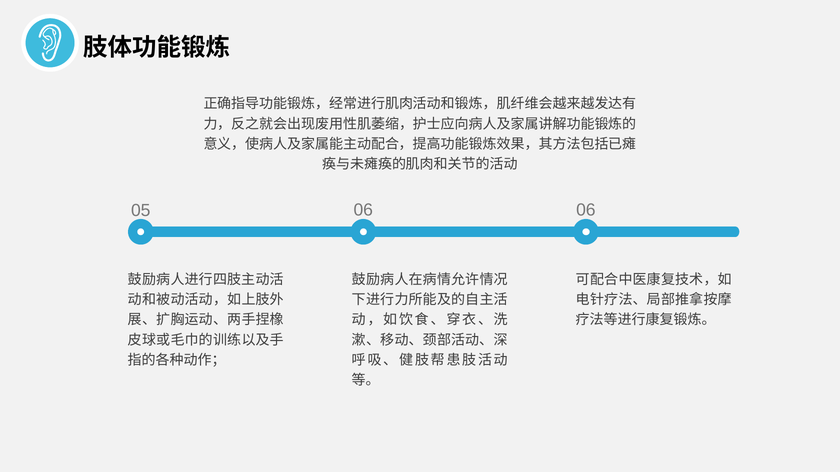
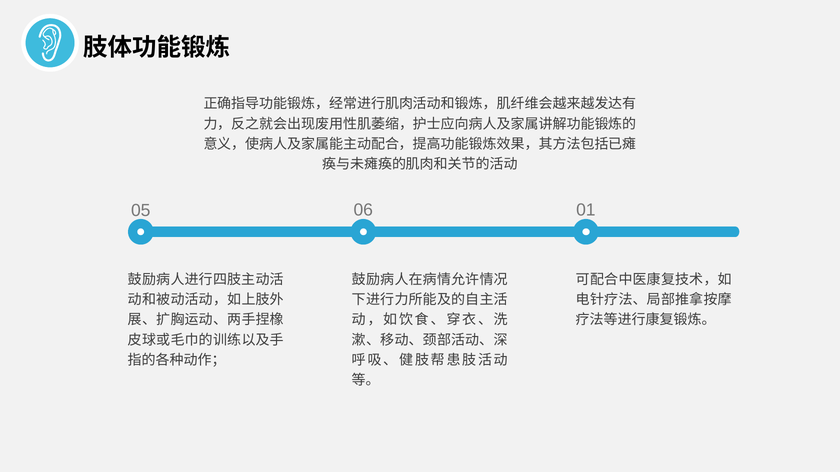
06 06: 06 -> 01
